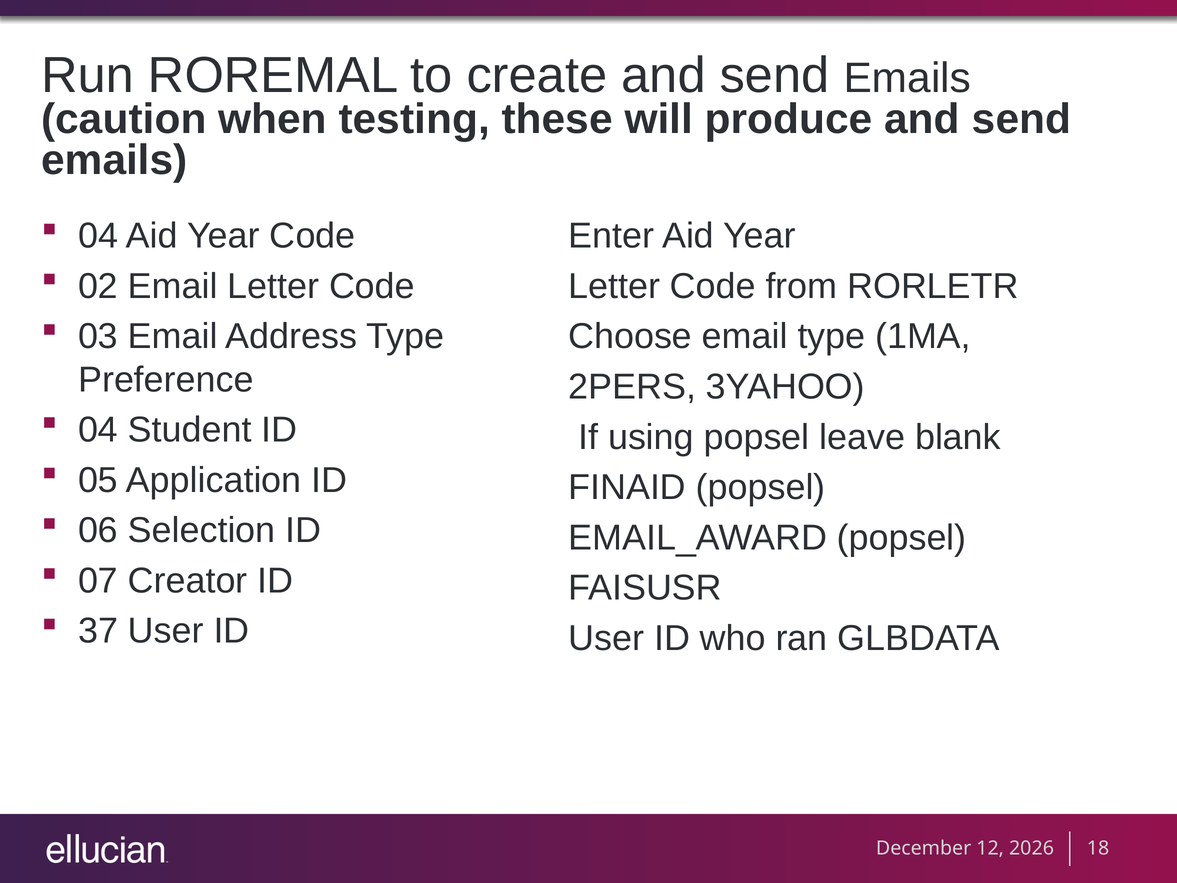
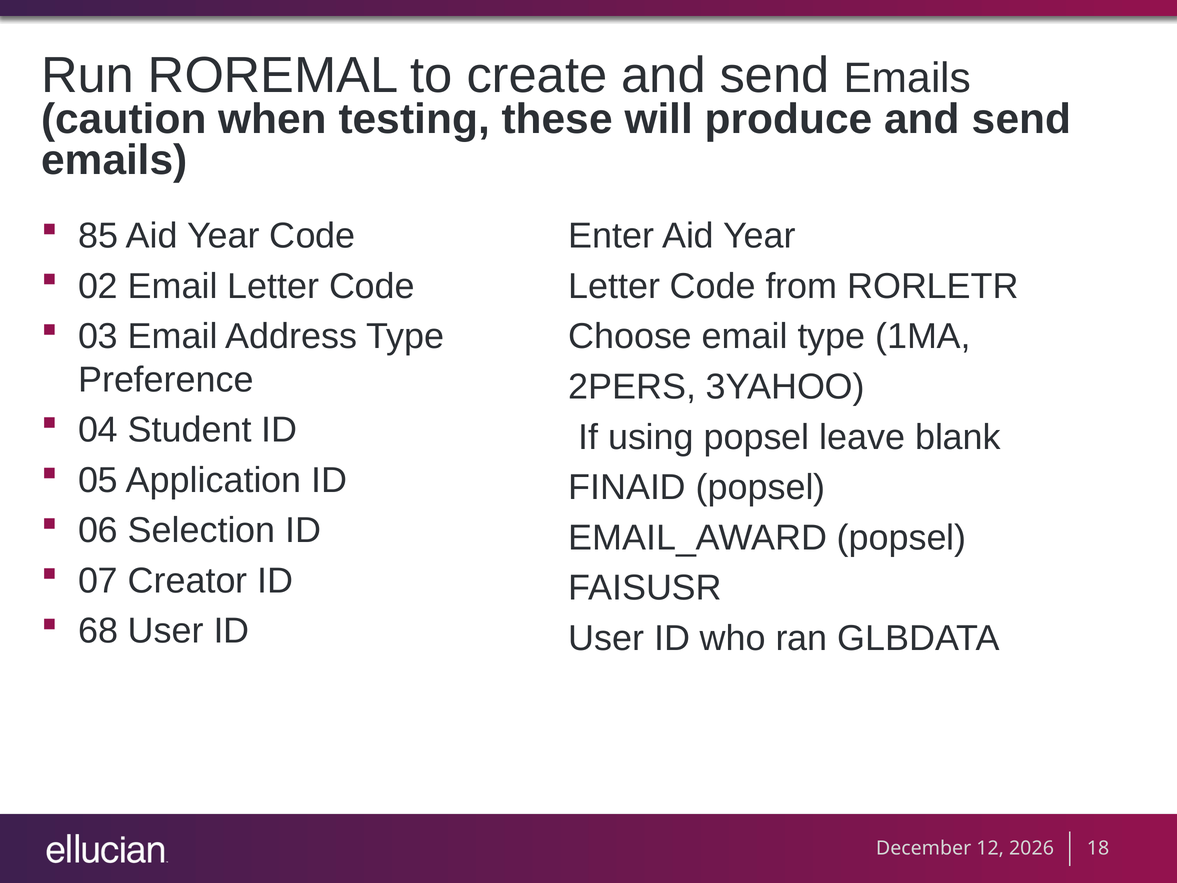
04 at (98, 236): 04 -> 85
37: 37 -> 68
